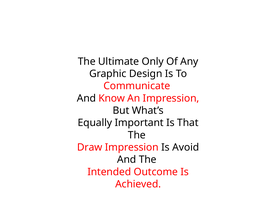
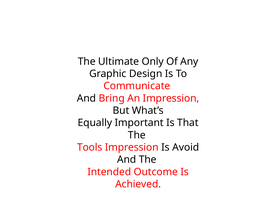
Know: Know -> Bring
Draw: Draw -> Tools
